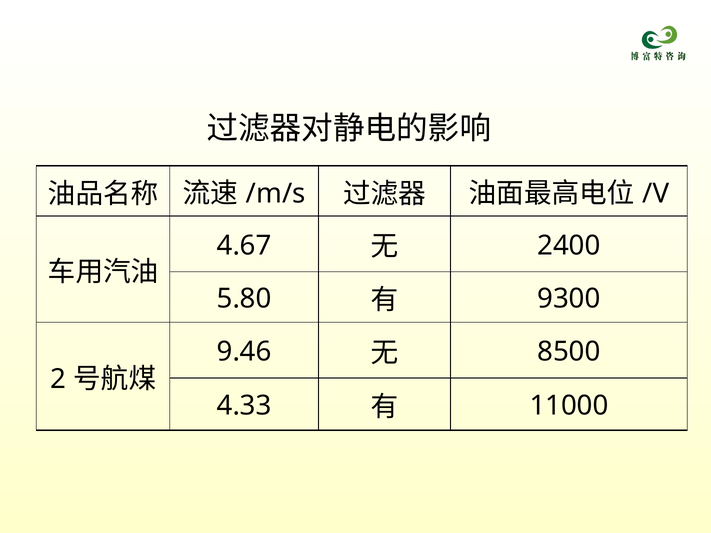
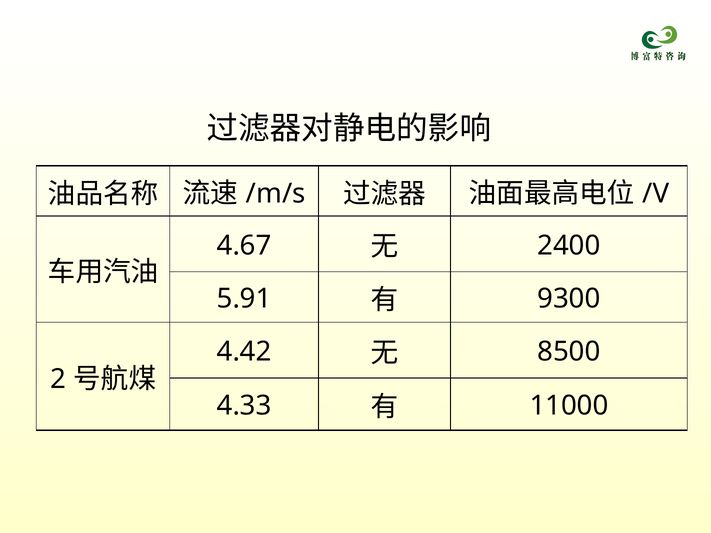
5.80: 5.80 -> 5.91
9.46: 9.46 -> 4.42
